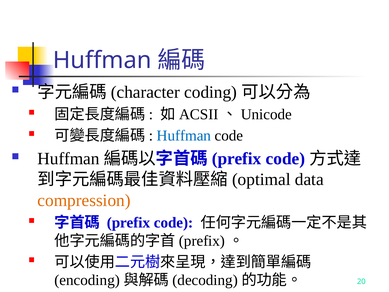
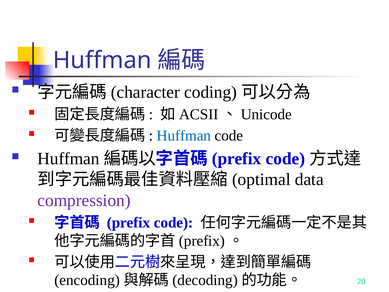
compression colour: orange -> purple
